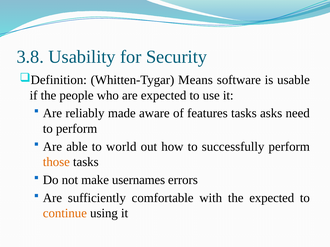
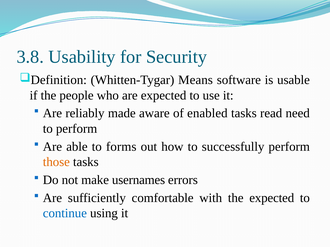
features: features -> enabled
asks: asks -> read
world: world -> forms
continue colour: orange -> blue
